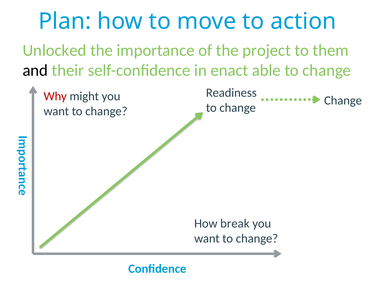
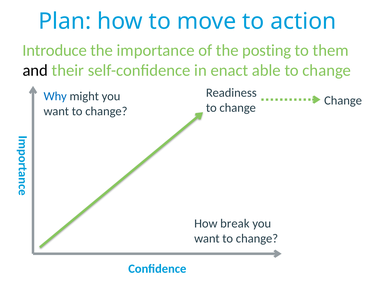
Unlocked: Unlocked -> Introduce
project: project -> posting
Why colour: red -> blue
